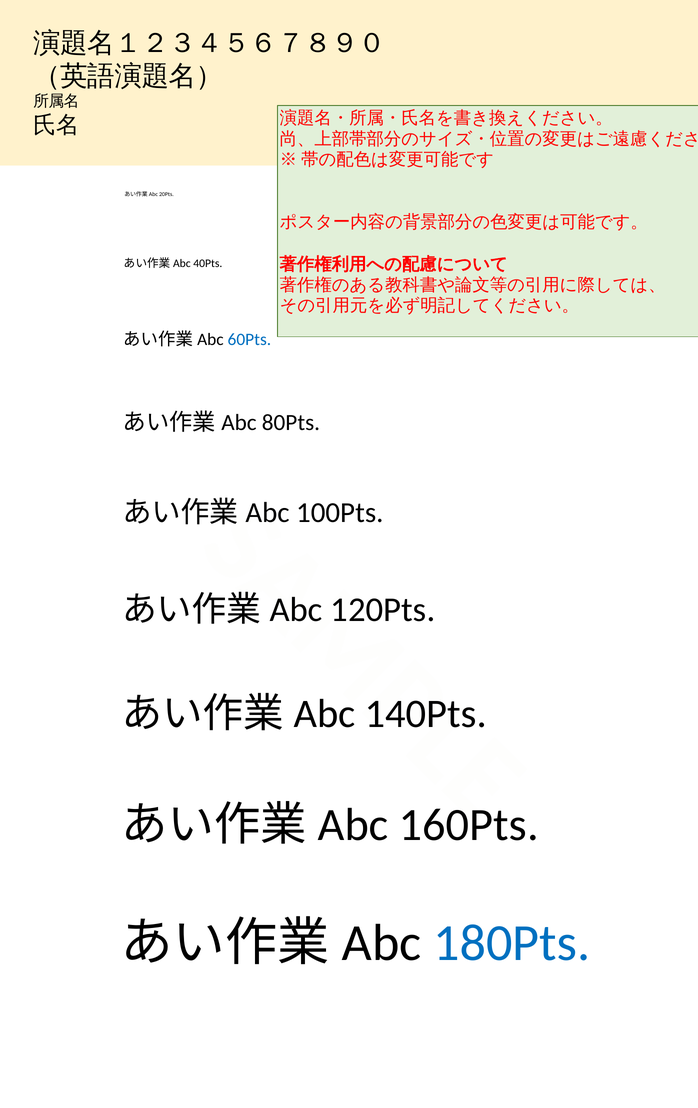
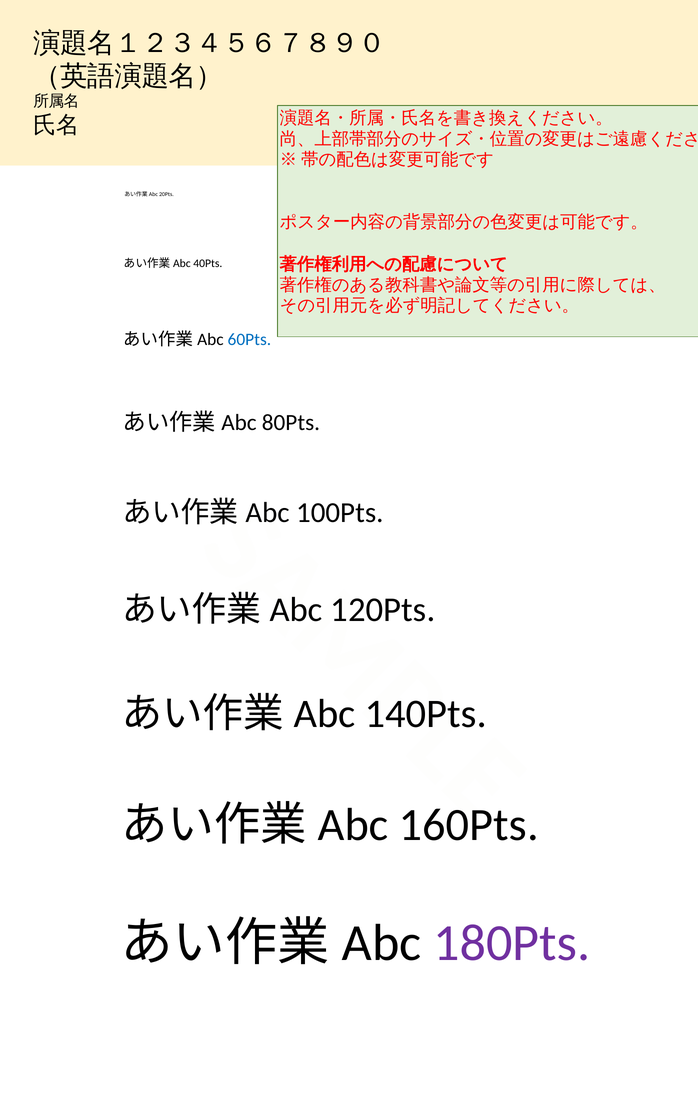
180Pts colour: blue -> purple
